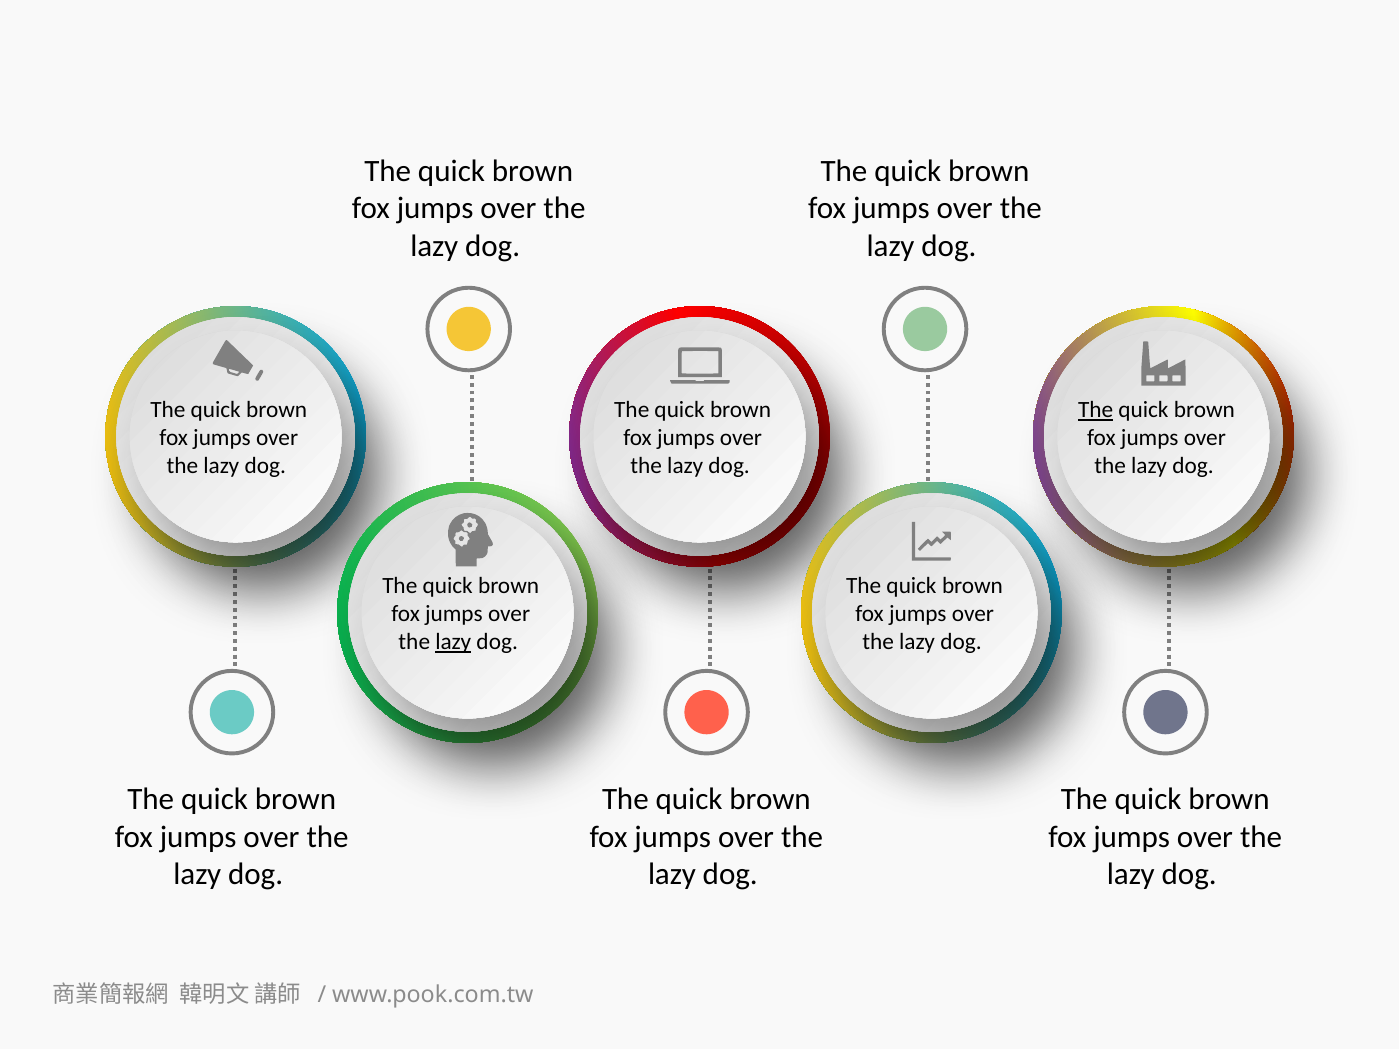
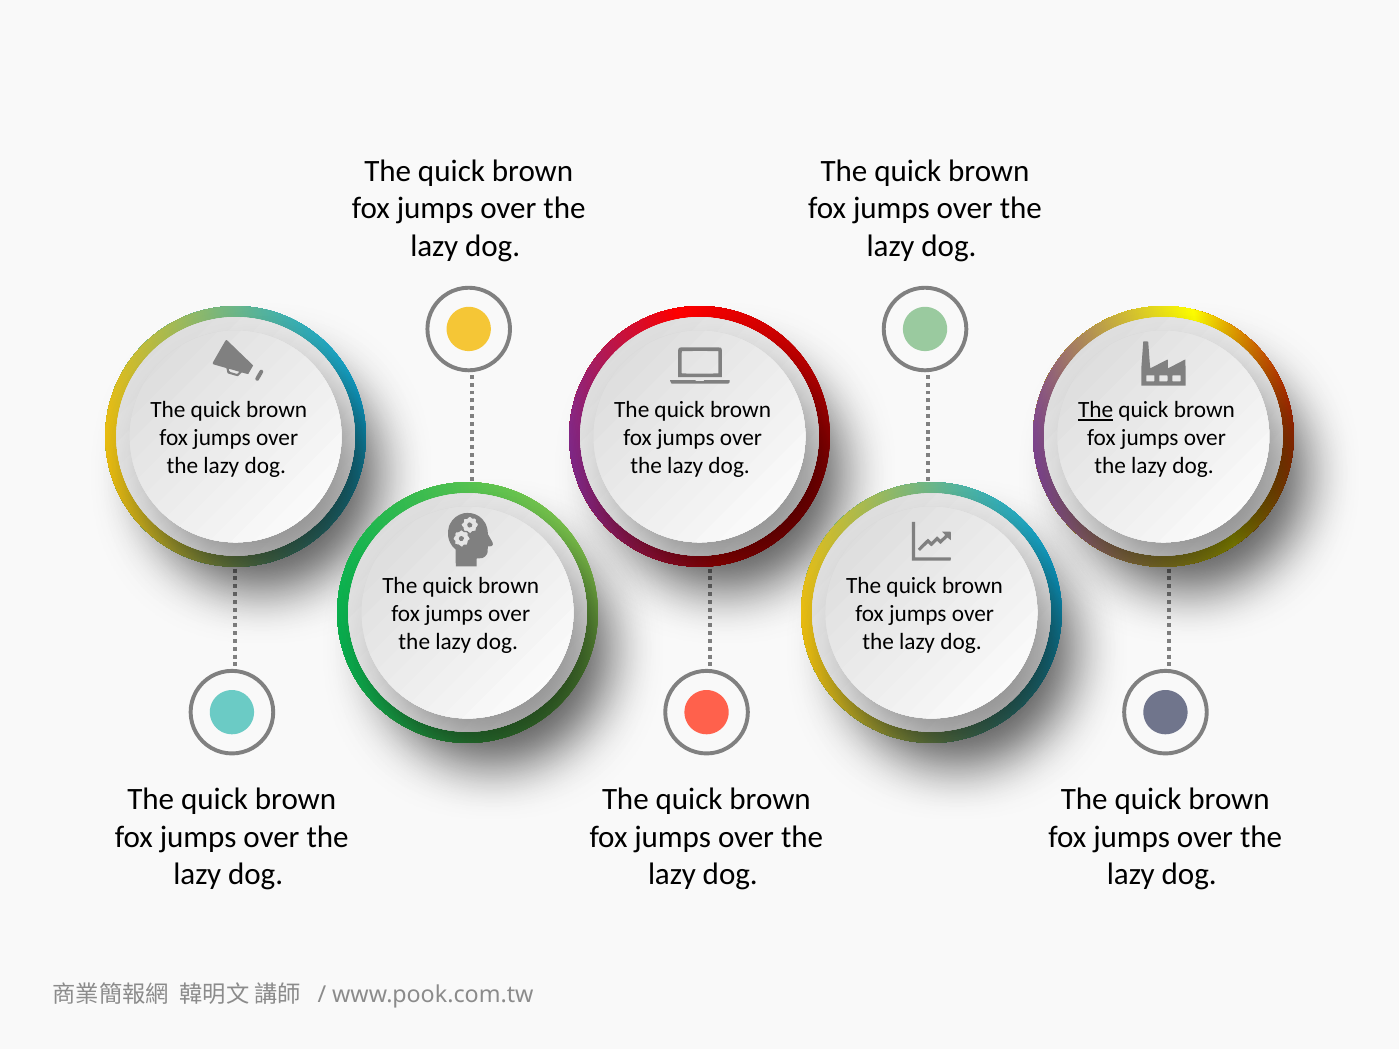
lazy at (453, 642) underline: present -> none
